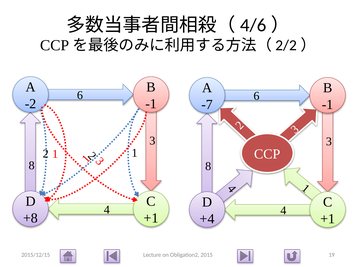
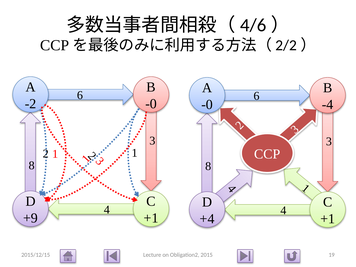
-1 at (151, 104): -1 -> -0
-7 at (207, 104): -7 -> -0
-1 at (328, 104): -1 -> -4
+8: +8 -> +9
